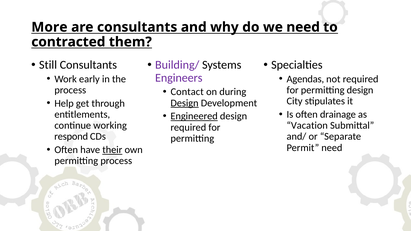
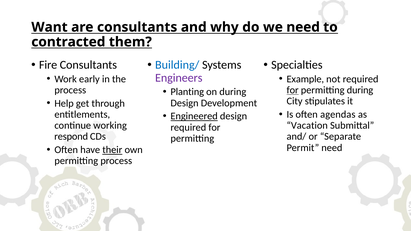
More: More -> Want
Still: Still -> Fire
Building/ colour: purple -> blue
Agendas: Agendas -> Example
for at (293, 90) underline: none -> present
permitting design: design -> during
Contact: Contact -> Planting
Design at (185, 103) underline: present -> none
drainage: drainage -> agendas
